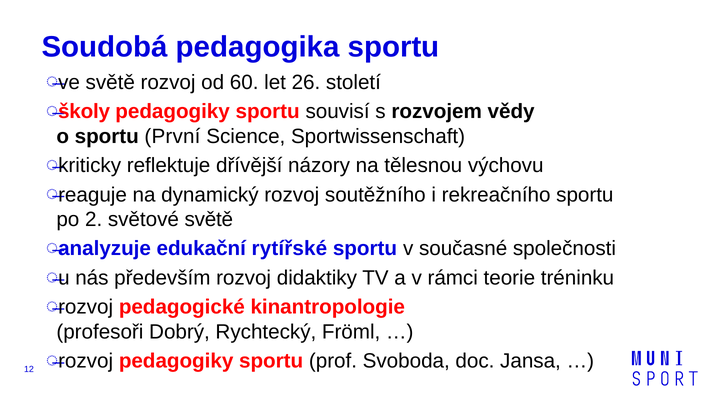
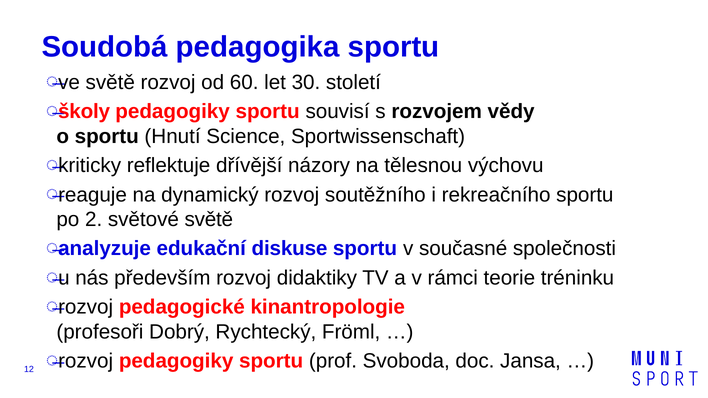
26: 26 -> 30
První: První -> Hnutí
rytířské: rytířské -> diskuse
